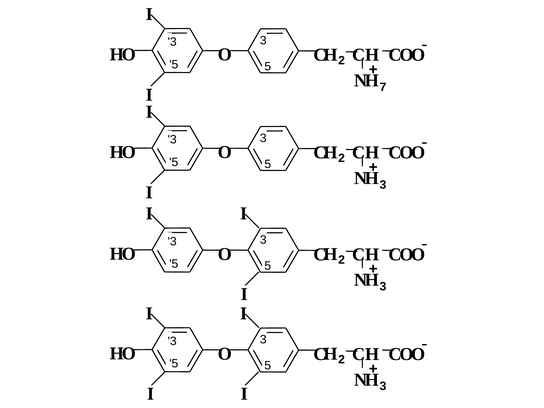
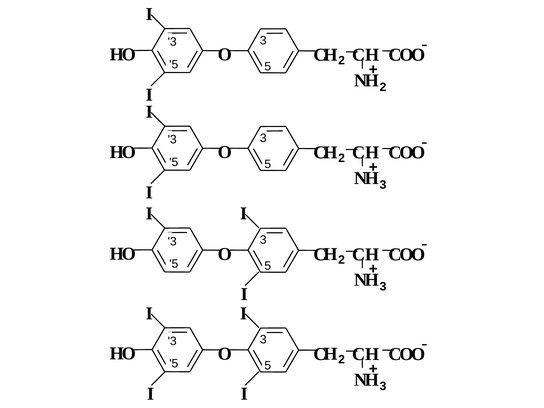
7 at (383, 87): 7 -> 2
